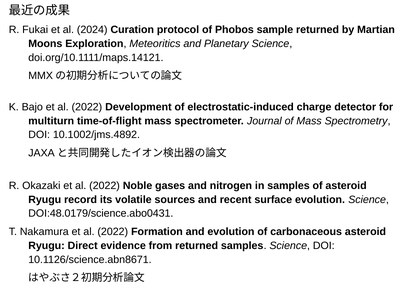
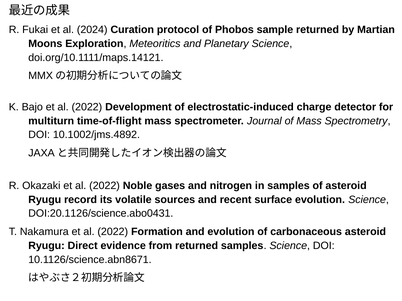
DOI:48.0179/science.abo0431: DOI:48.0179/science.abo0431 -> DOI:20.1126/science.abo0431
